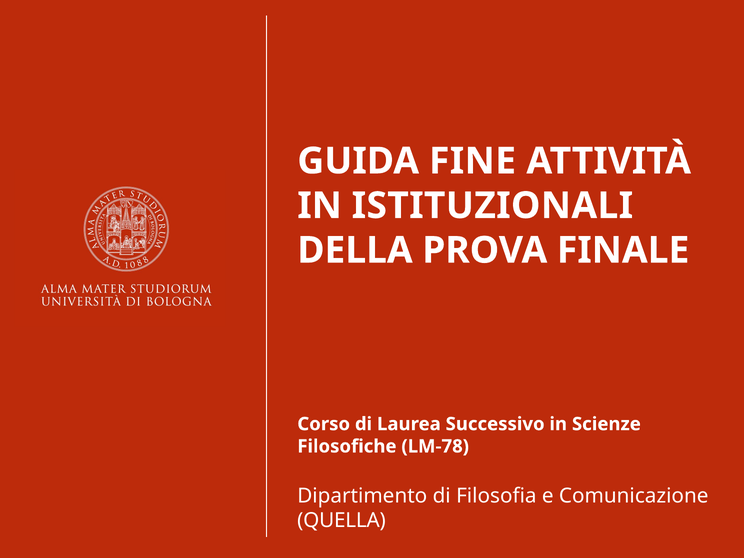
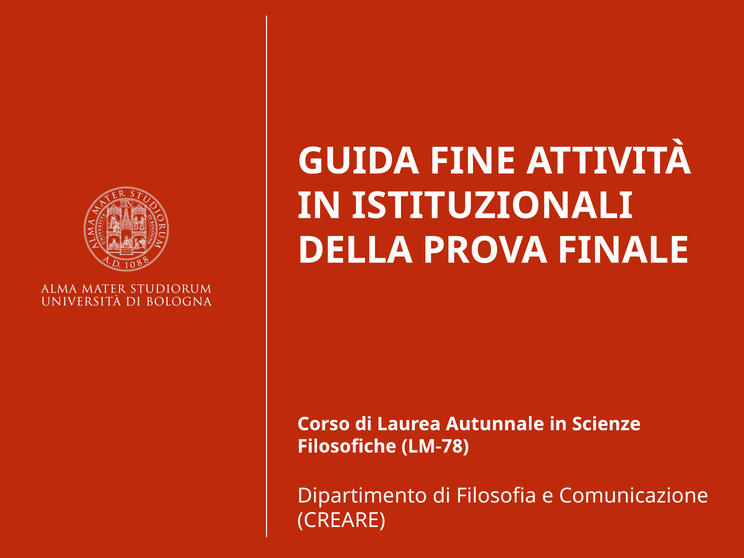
Successivo: Successivo -> Autunnale
QUELLA: QUELLA -> CREARE
